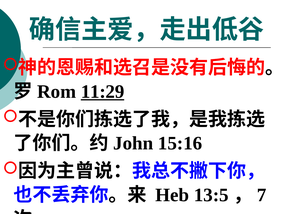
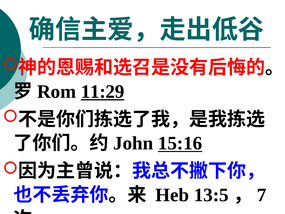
15:16 underline: none -> present
